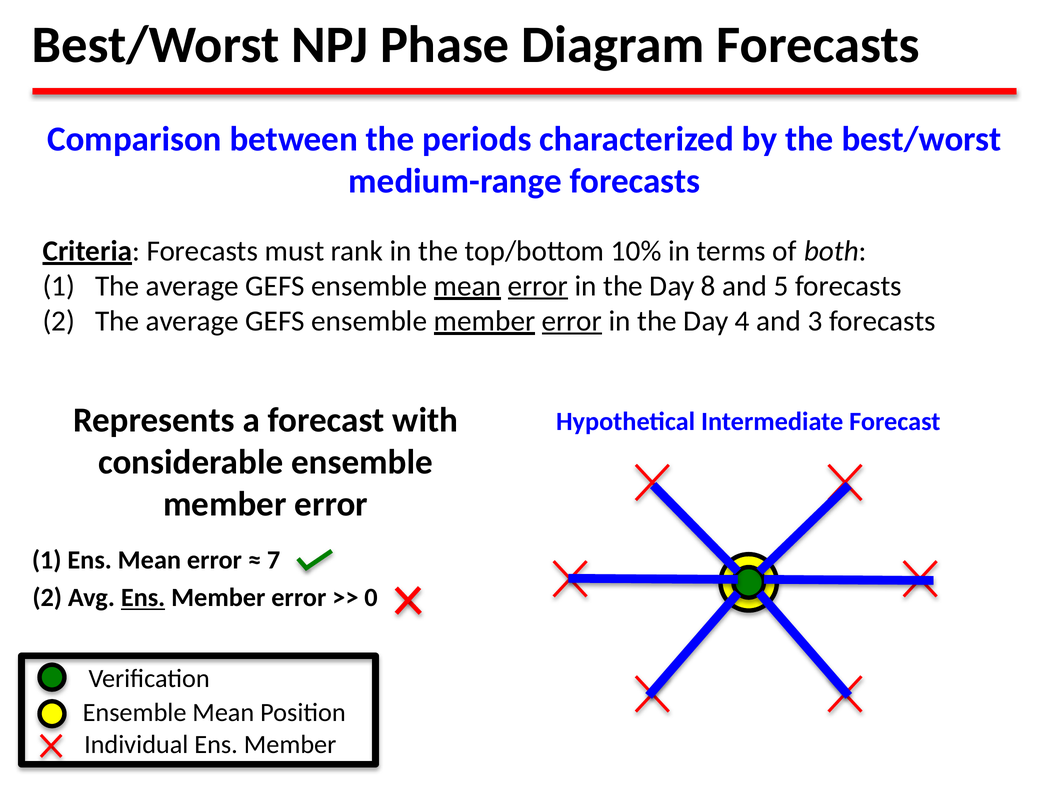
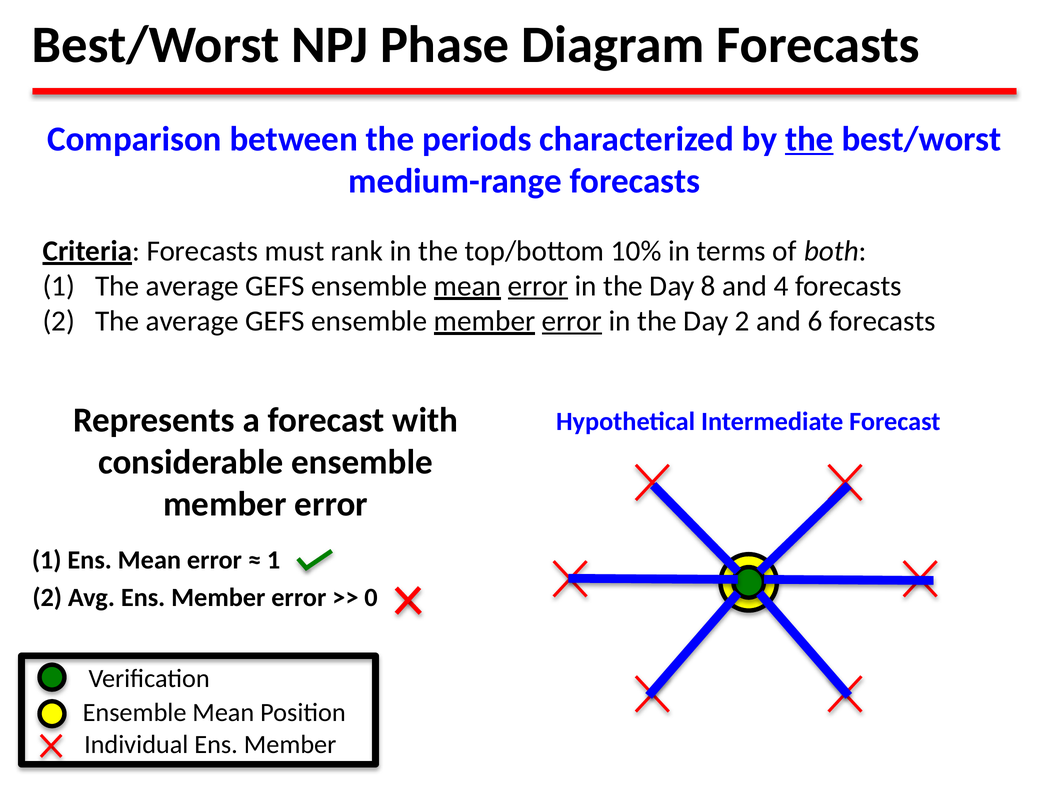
the at (809, 139) underline: none -> present
5: 5 -> 4
Day 4: 4 -> 2
3: 3 -> 6
7 at (274, 560): 7 -> 1
Ens at (143, 598) underline: present -> none
